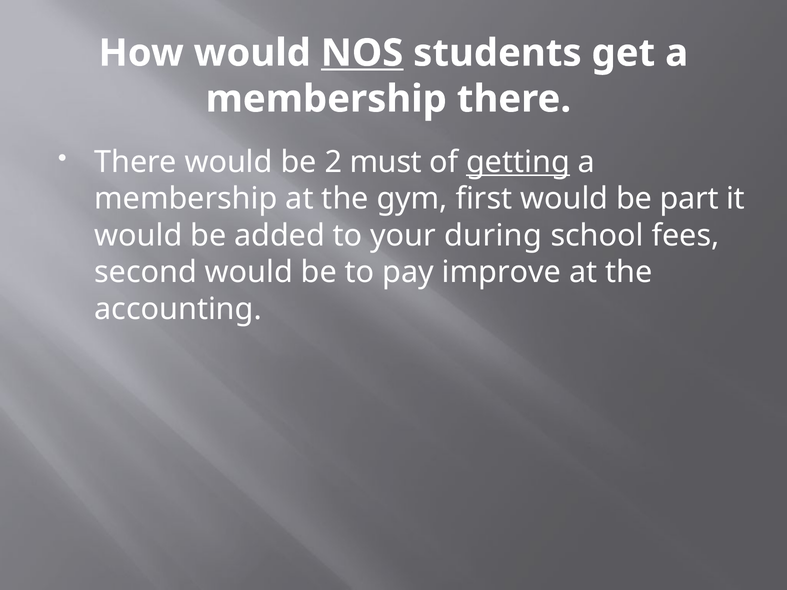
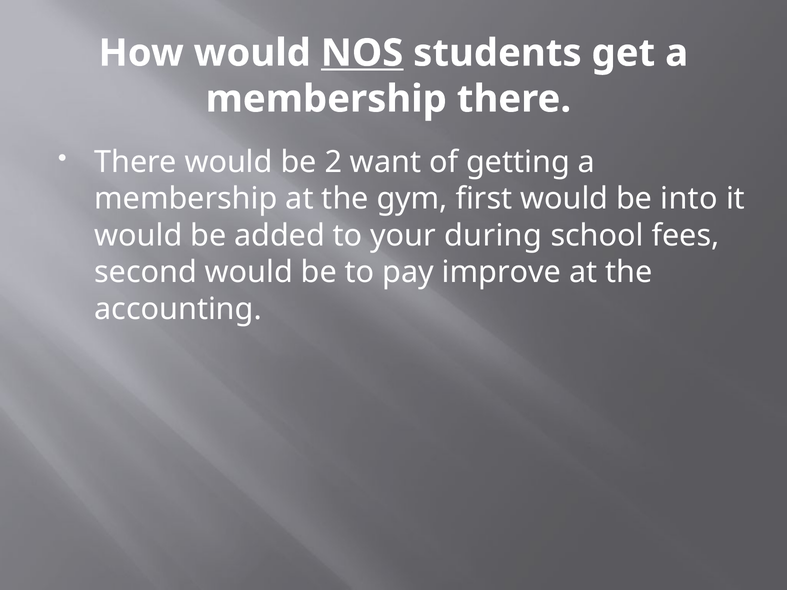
must: must -> want
getting underline: present -> none
part: part -> into
